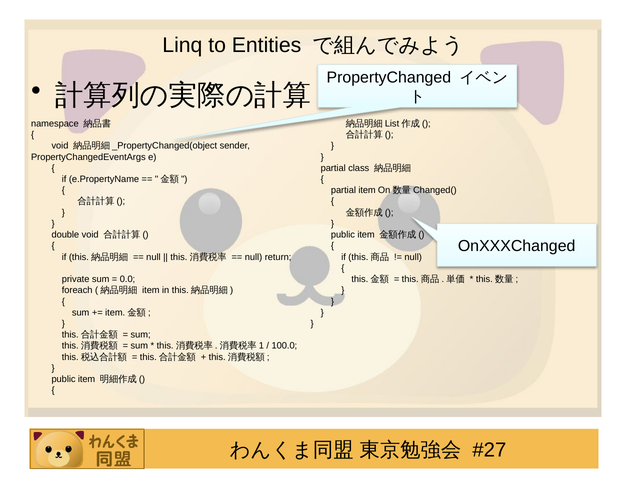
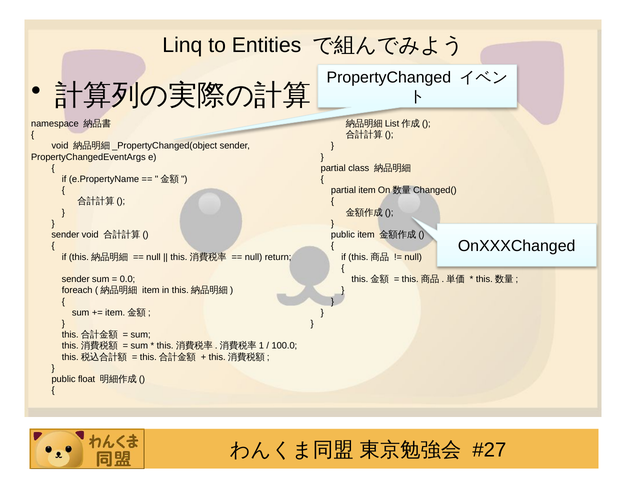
double at (65, 235): double -> sender
private at (76, 279): private -> sender
item at (87, 379): item -> float
